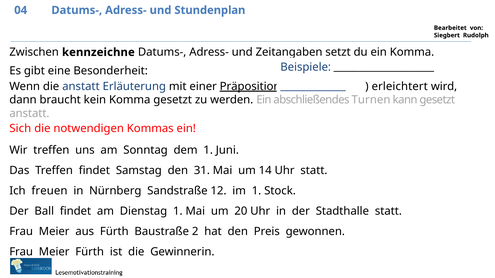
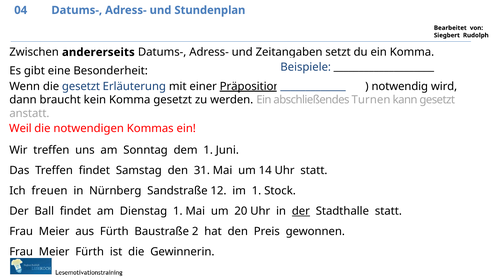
kennzeichne: kennzeichne -> andererseits
die anstatt: anstatt -> gesetzt
erleichtert: erleichtert -> notwendig
Sich: Sich -> Weil
der at (301, 211) underline: none -> present
